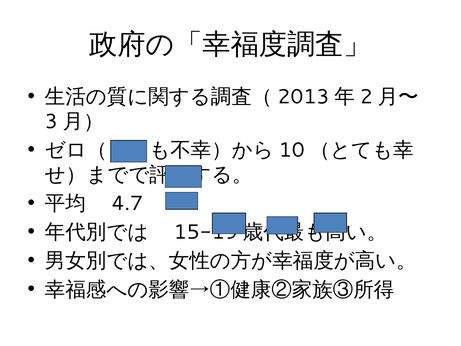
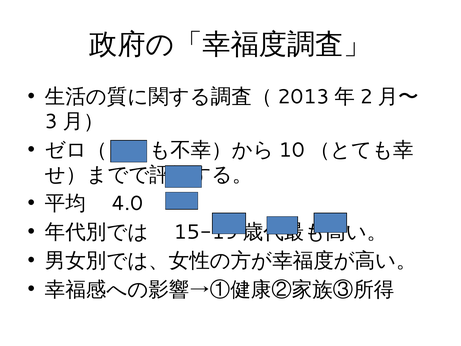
4.7: 4.7 -> 4.0
